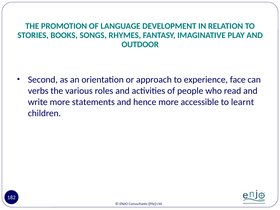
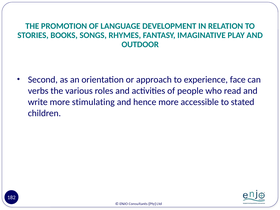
statements: statements -> stimulating
learnt: learnt -> stated
